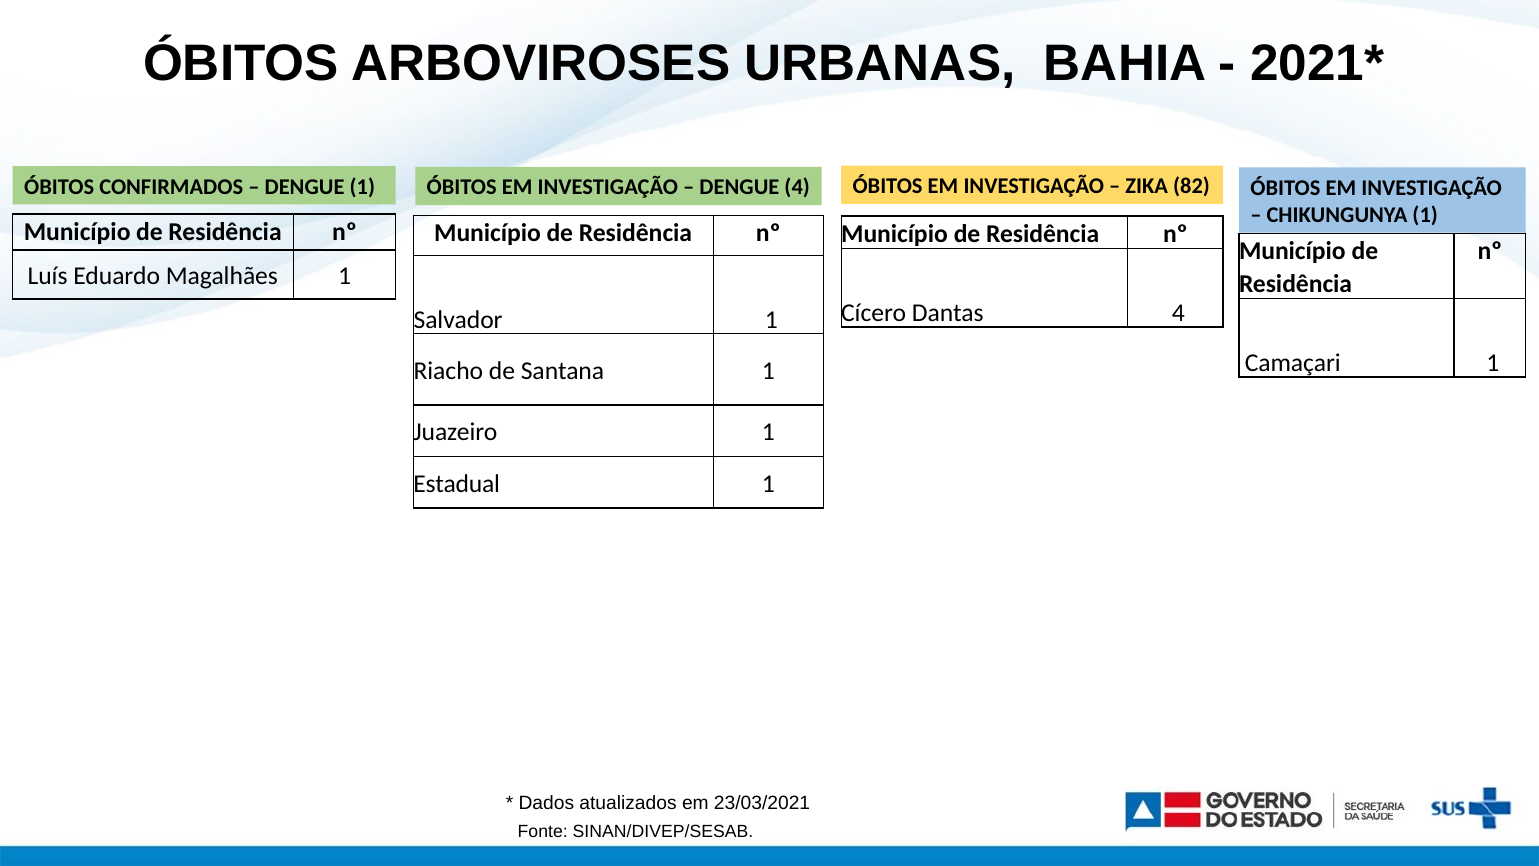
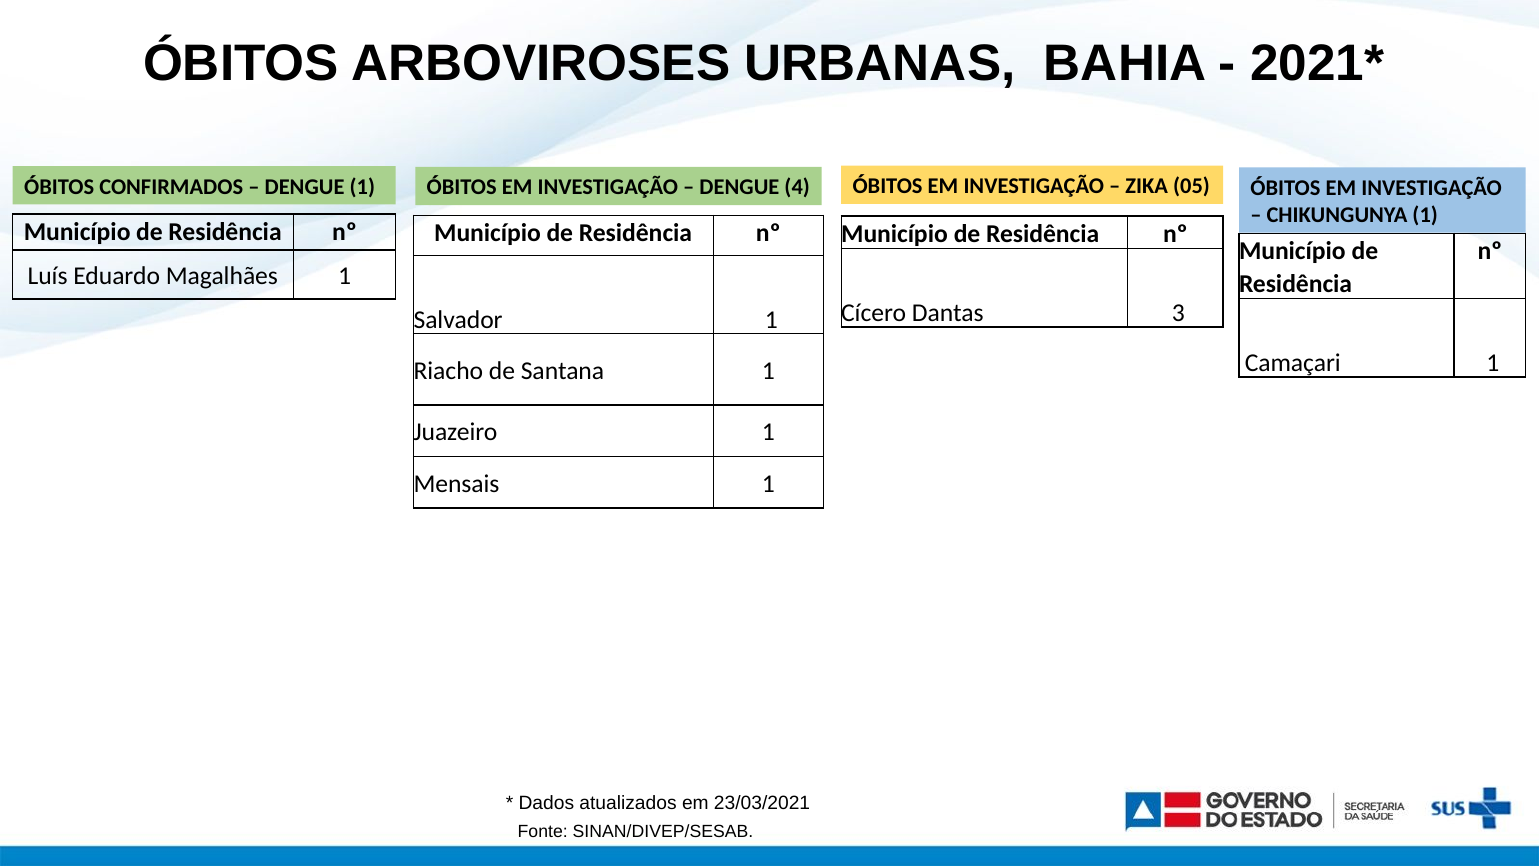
82: 82 -> 05
Dantas 4: 4 -> 3
Estadual: Estadual -> Mensais
